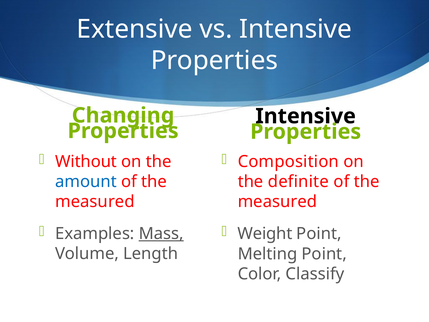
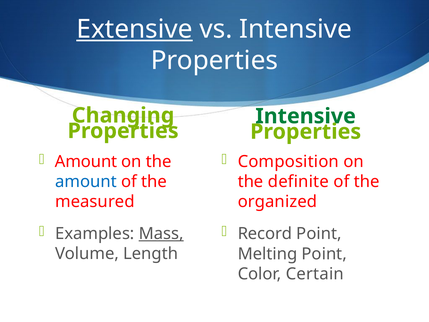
Extensive underline: none -> present
Intensive at (306, 116) colour: black -> green
Without at (86, 162): Without -> Amount
measured at (277, 202): measured -> organized
Weight: Weight -> Record
Classify: Classify -> Certain
